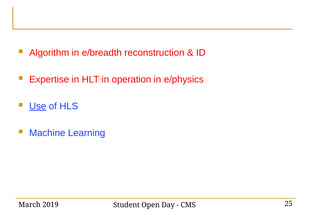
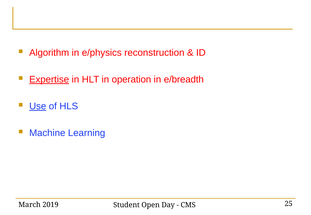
e/breadth: e/breadth -> e/physics
Expertise underline: none -> present
e/physics: e/physics -> e/breadth
